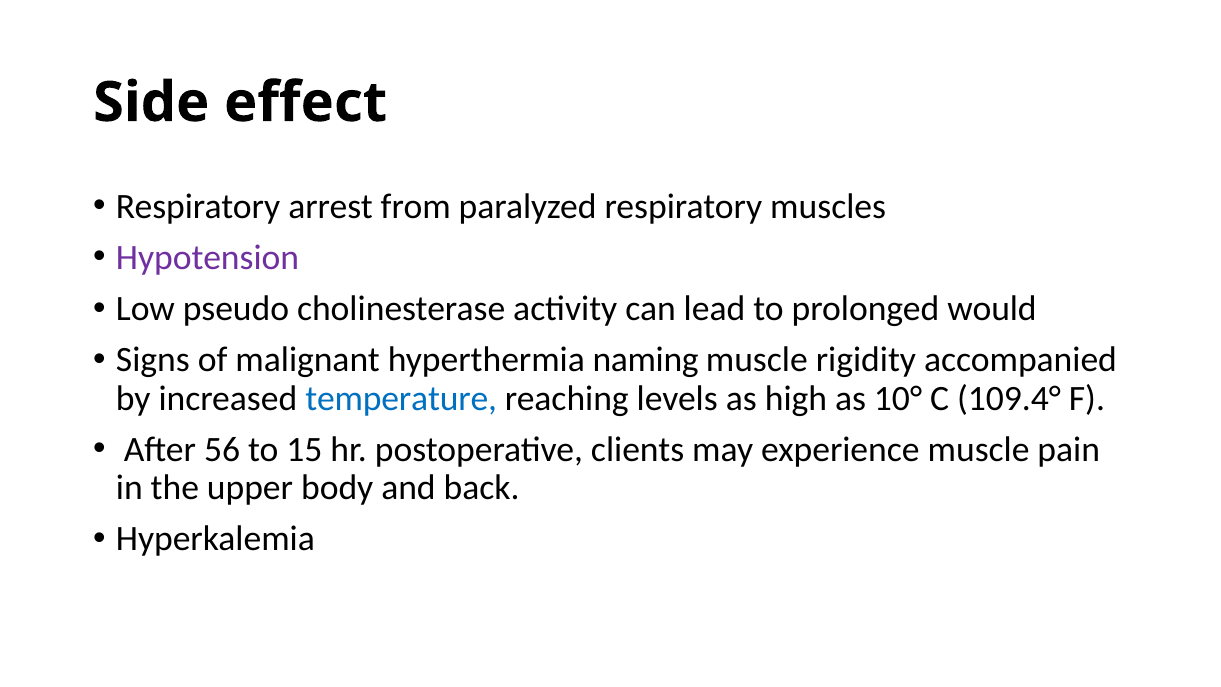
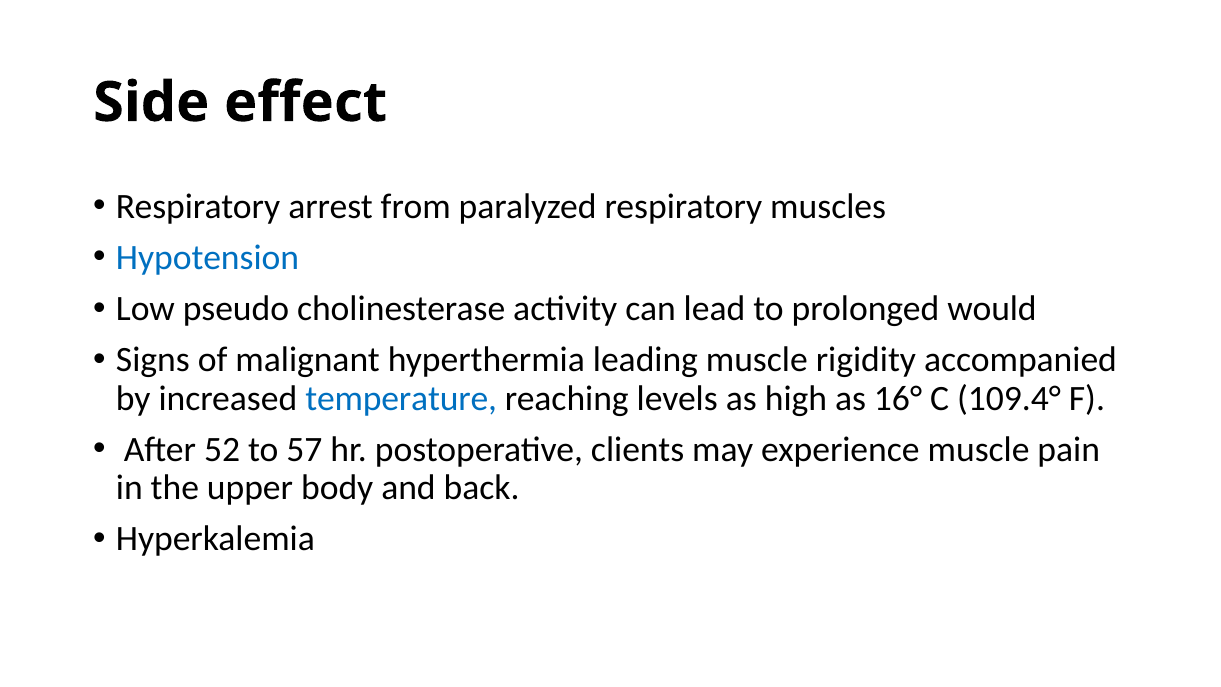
Hypotension colour: purple -> blue
naming: naming -> leading
10°: 10° -> 16°
56: 56 -> 52
15: 15 -> 57
